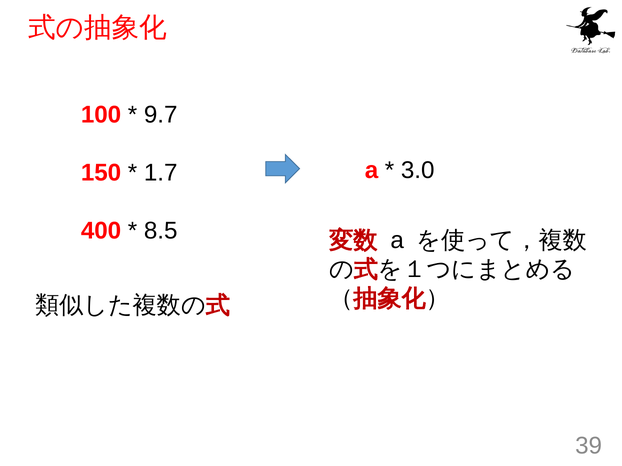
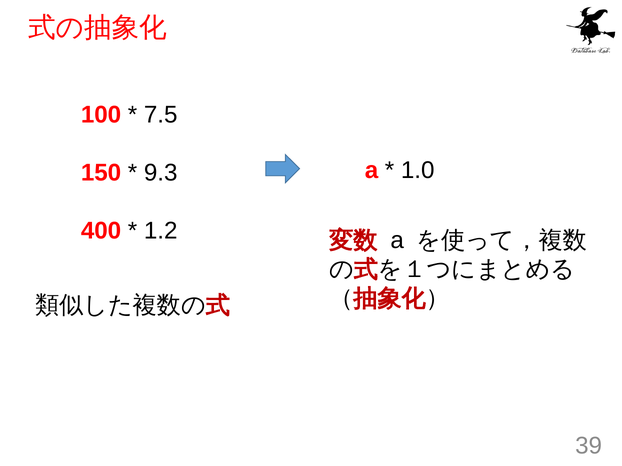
9.7: 9.7 -> 7.5
3.0: 3.0 -> 1.0
1.7: 1.7 -> 9.3
8.5: 8.5 -> 1.2
